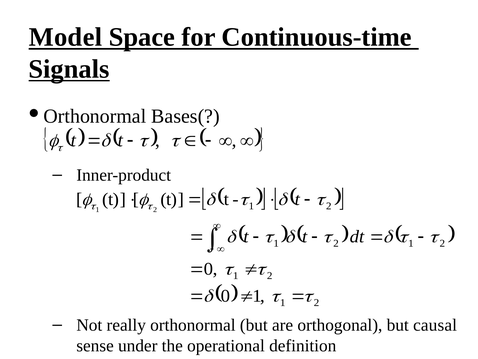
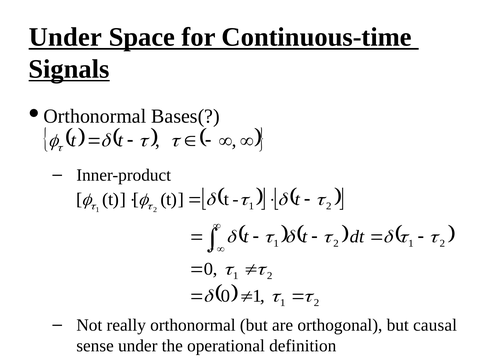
Model at (65, 37): Model -> Under
